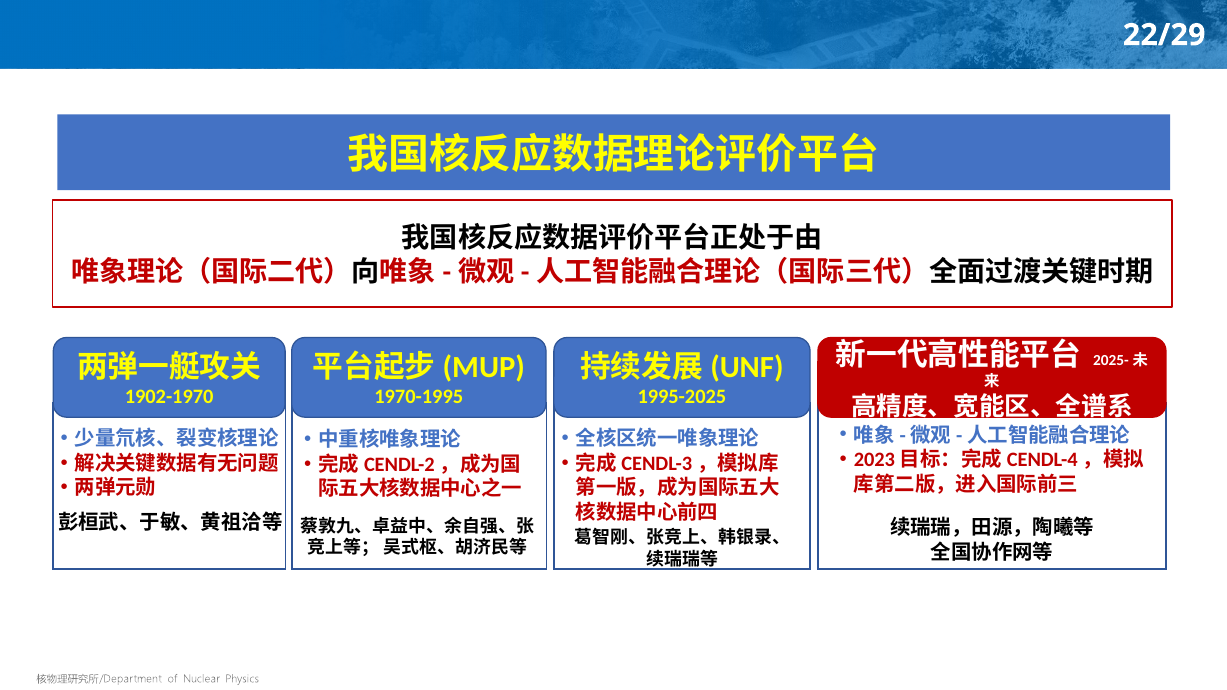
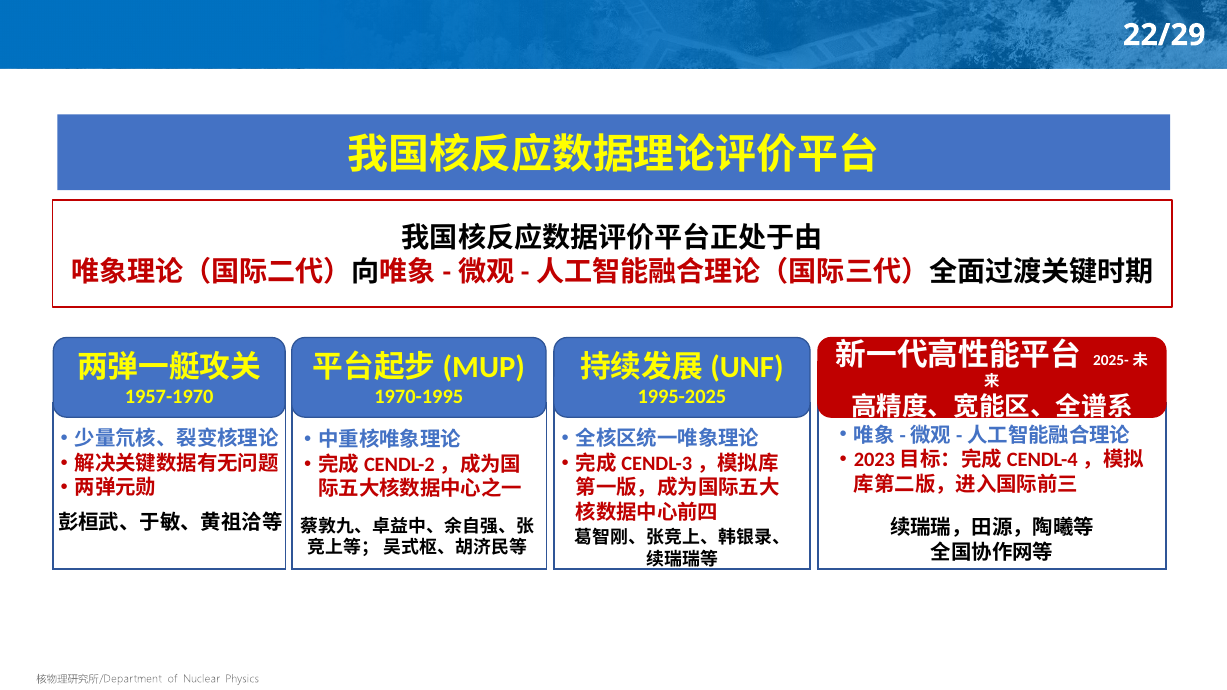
1902-1970: 1902-1970 -> 1957-1970
